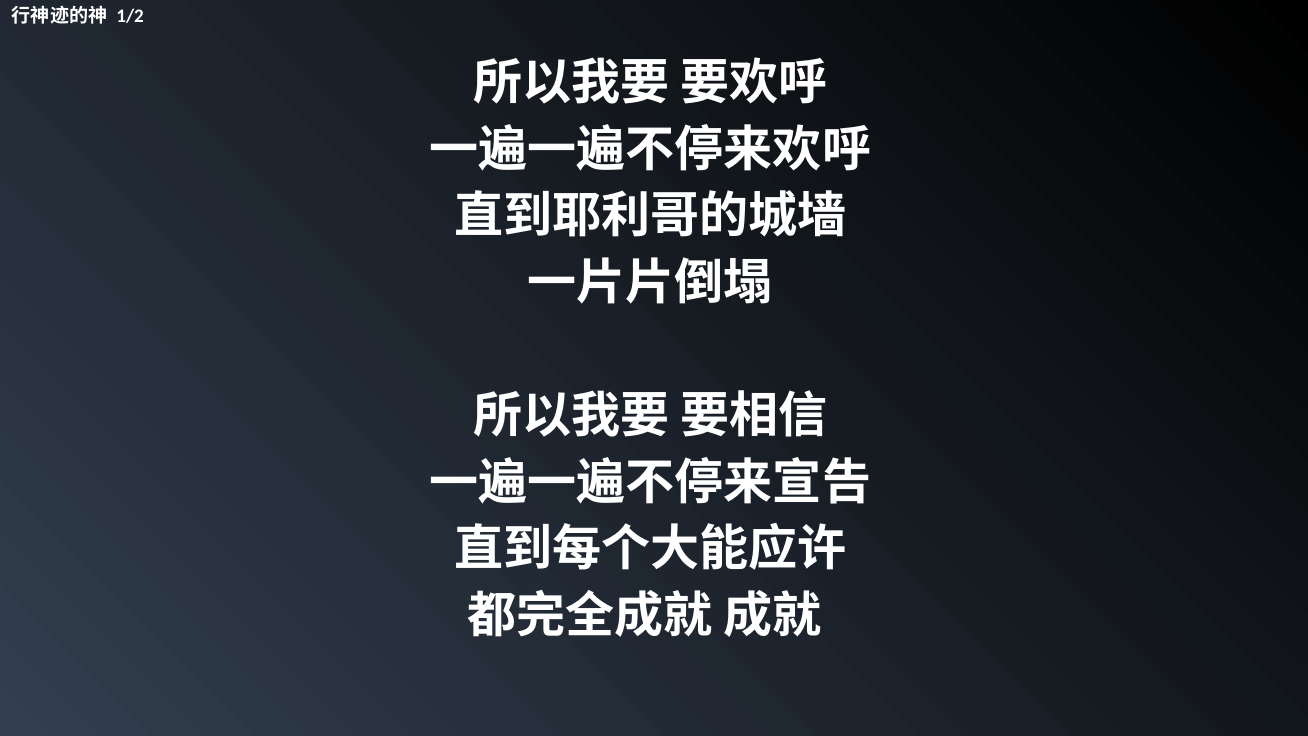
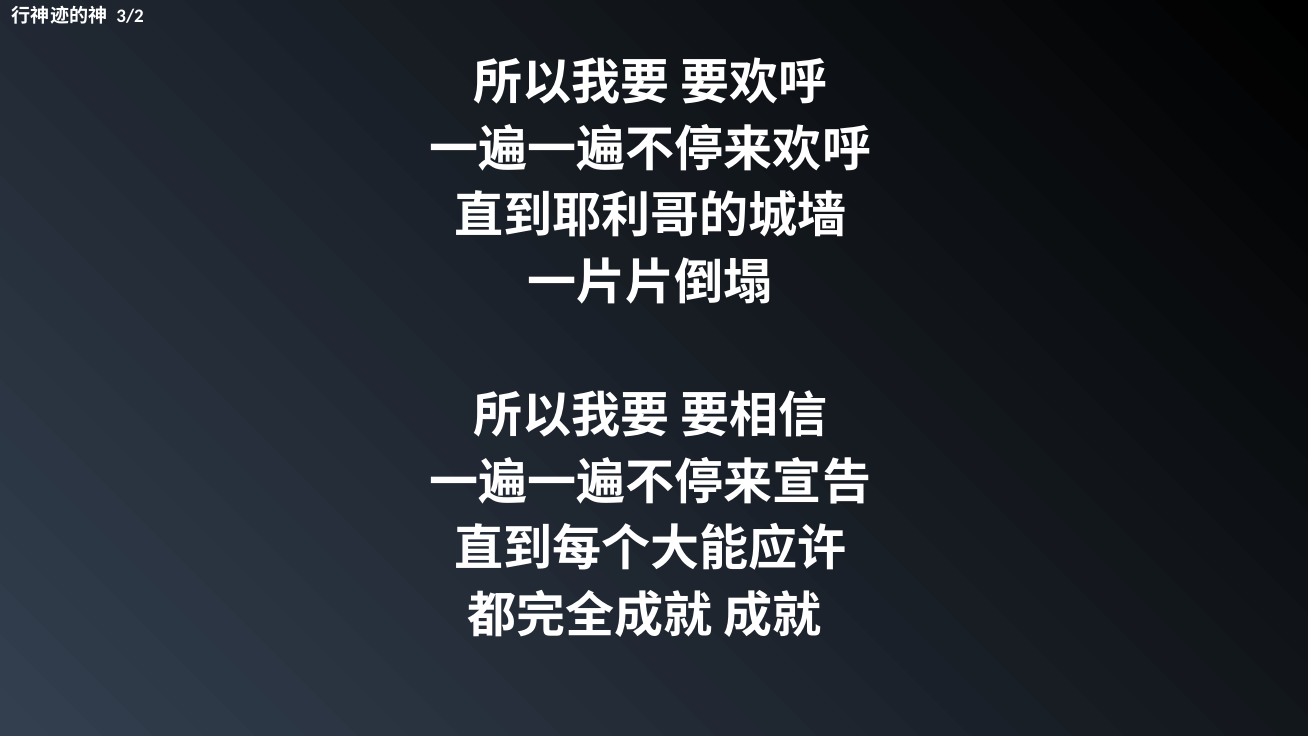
1/2: 1/2 -> 3/2
